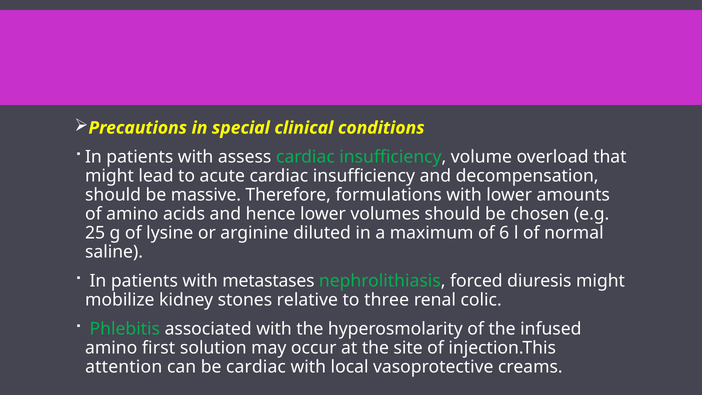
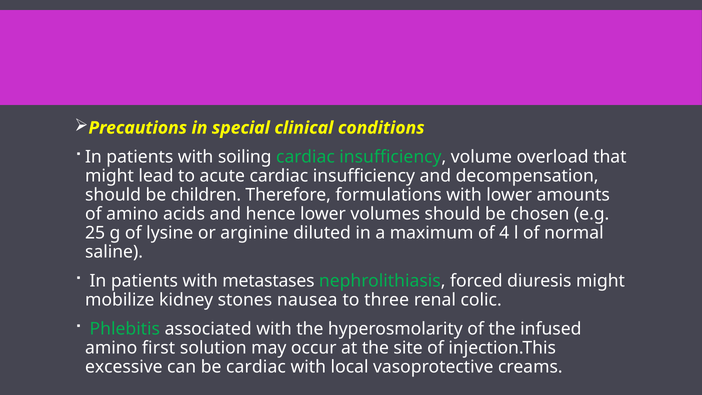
assess: assess -> soiling
massive: massive -> children
6: 6 -> 4
relative: relative -> nausea
attention: attention -> excessive
